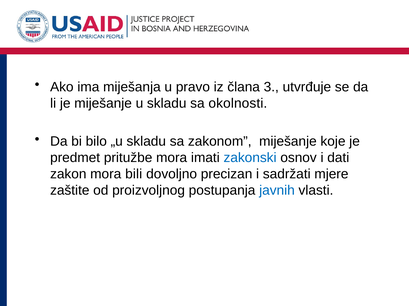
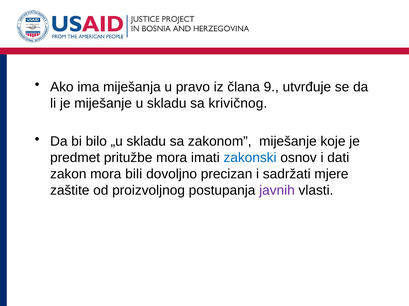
3: 3 -> 9
okolnosti: okolnosti -> krivičnog
javnih colour: blue -> purple
